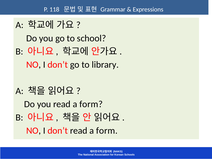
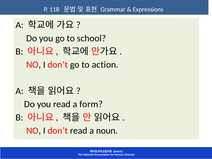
library: library -> action
don’t read a form: form -> noun
